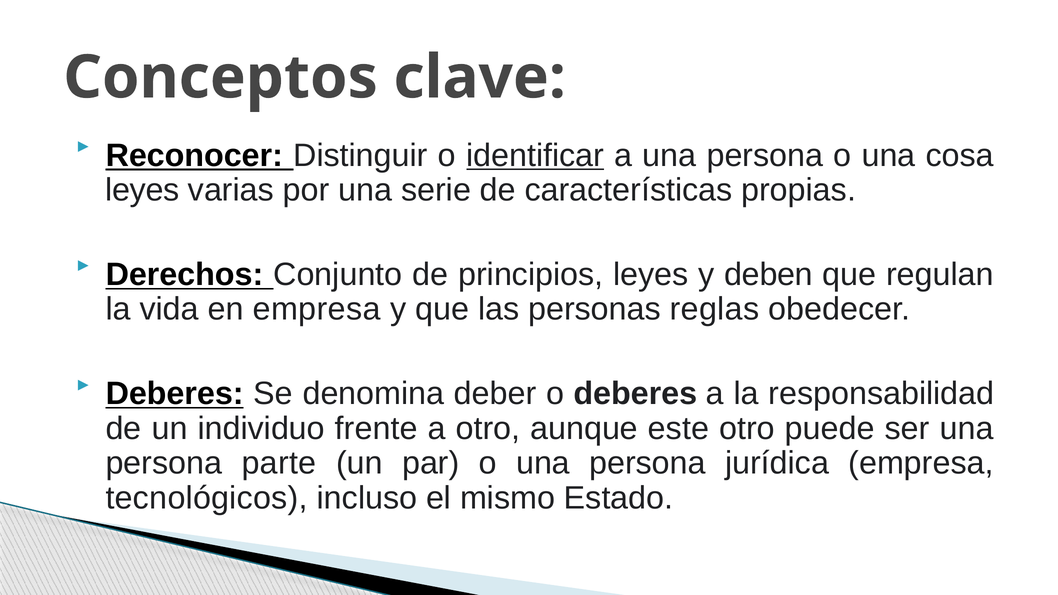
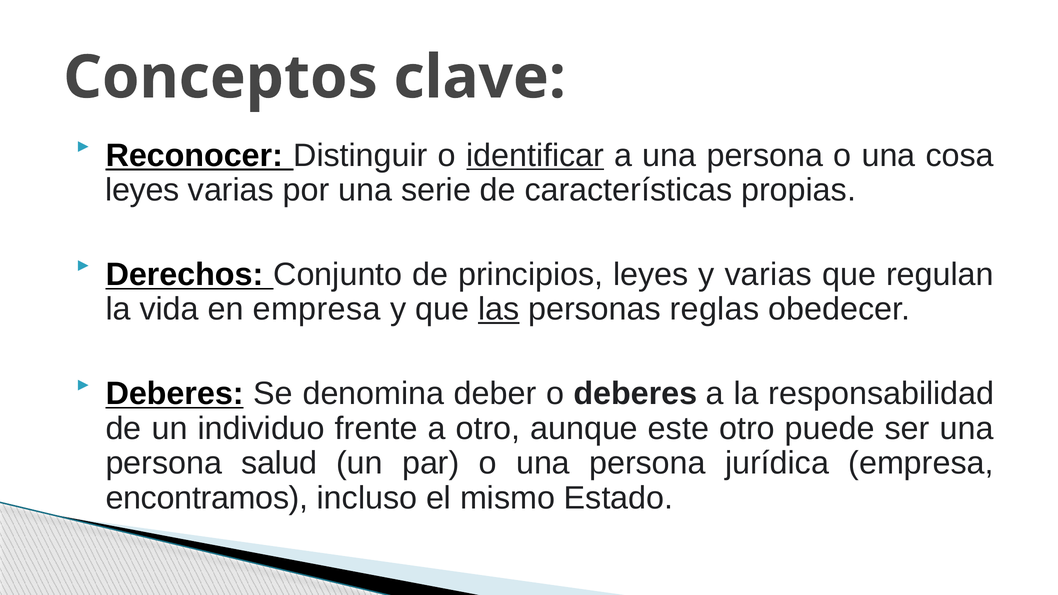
y deben: deben -> varias
las underline: none -> present
parte: parte -> salud
tecnológicos: tecnológicos -> encontramos
